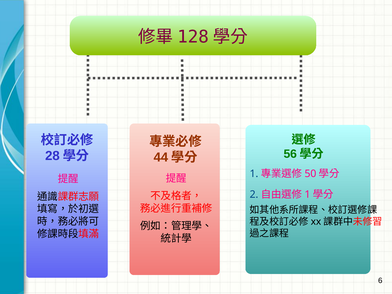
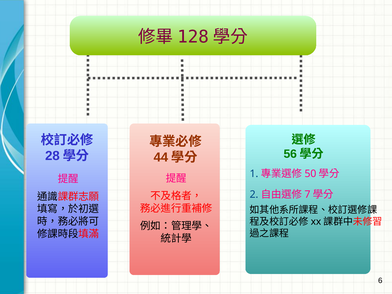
1 at (307, 194): 1 -> 7
